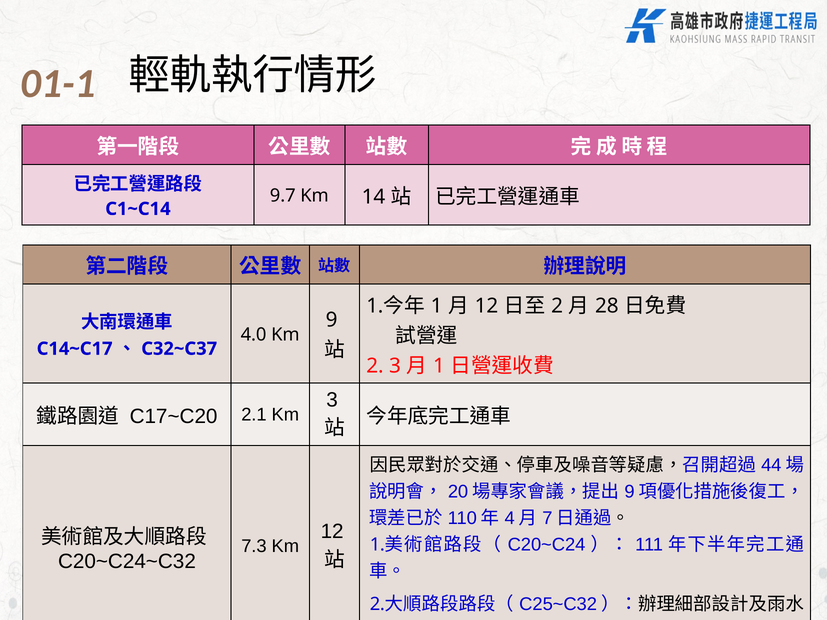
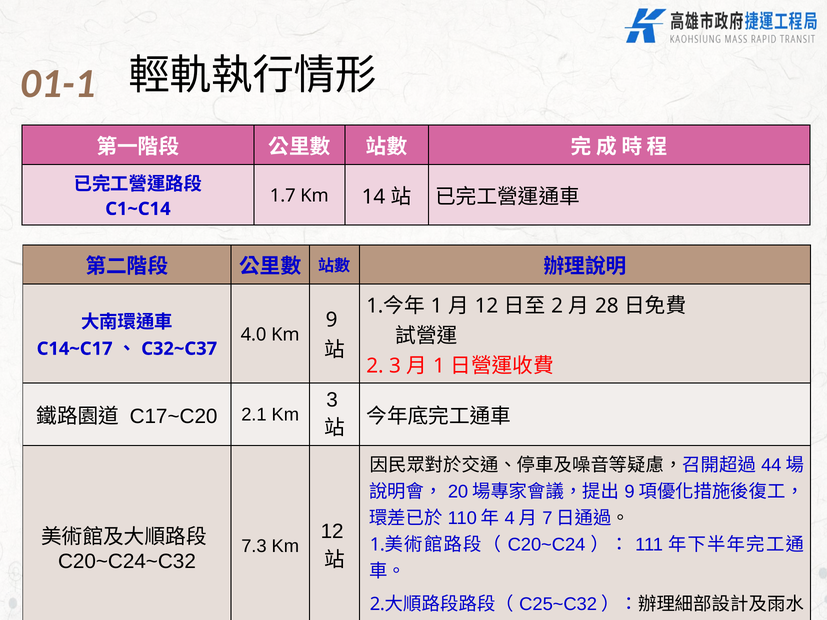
9.7: 9.7 -> 1.7
